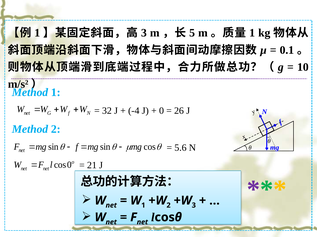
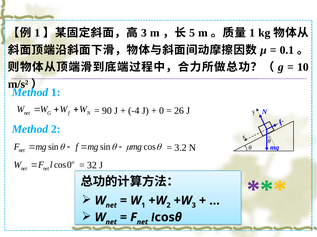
32: 32 -> 90
5.6: 5.6 -> 3.2
21: 21 -> 32
